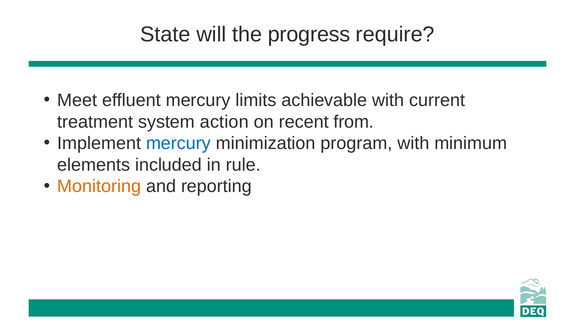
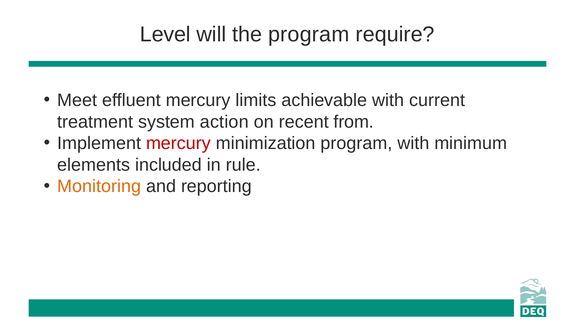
State: State -> Level
the progress: progress -> program
mercury at (178, 144) colour: blue -> red
